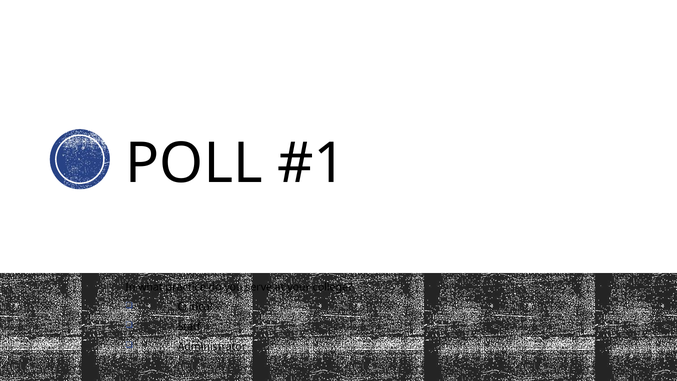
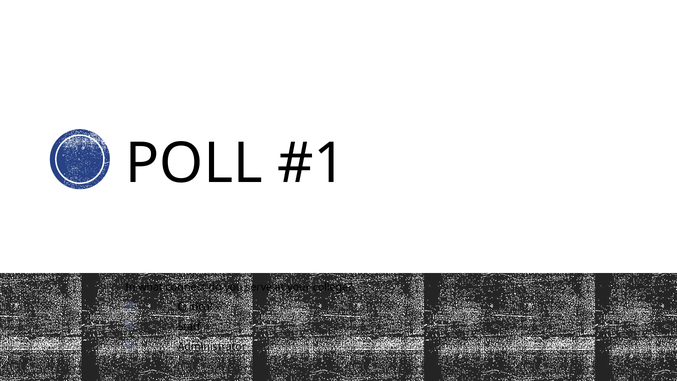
practice: practice -> connect
